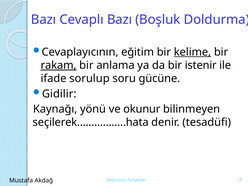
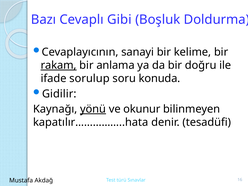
Cevaplı Bazı: Bazı -> Gibi
eğitim: eğitim -> sanayi
kelime underline: present -> none
istenir: istenir -> doğru
gücüne: gücüne -> konuda
yönü underline: none -> present
seçilerek……………..hata: seçilerek……………..hata -> kapatılır……………..hata
